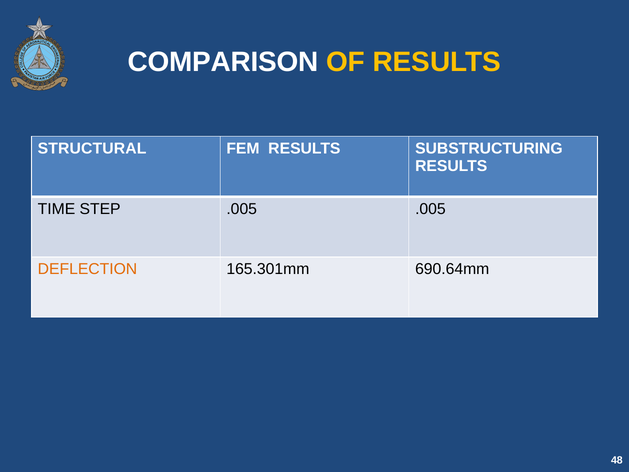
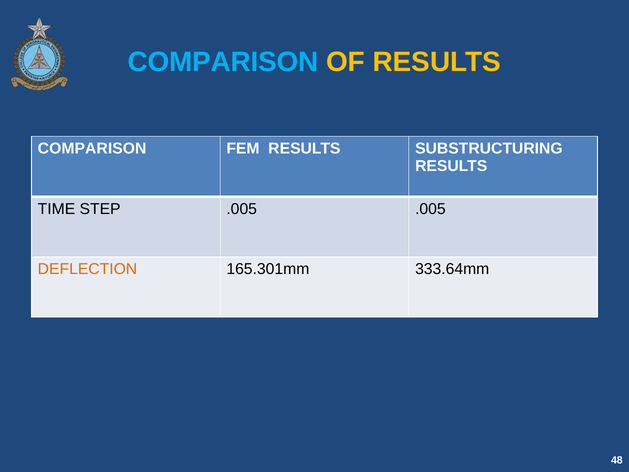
COMPARISON at (223, 62) colour: white -> light blue
STRUCTURAL at (92, 148): STRUCTURAL -> COMPARISON
690.64mm: 690.64mm -> 333.64mm
